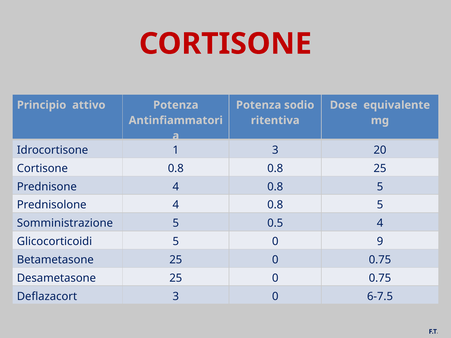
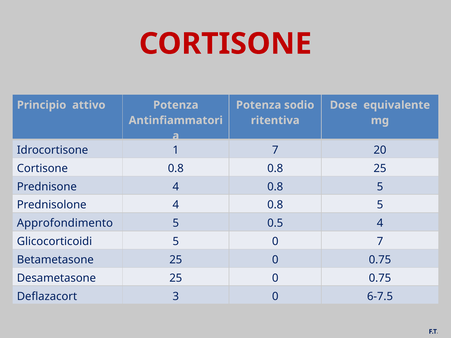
1 3: 3 -> 7
Somministrazione: Somministrazione -> Approfondimento
0 9: 9 -> 7
